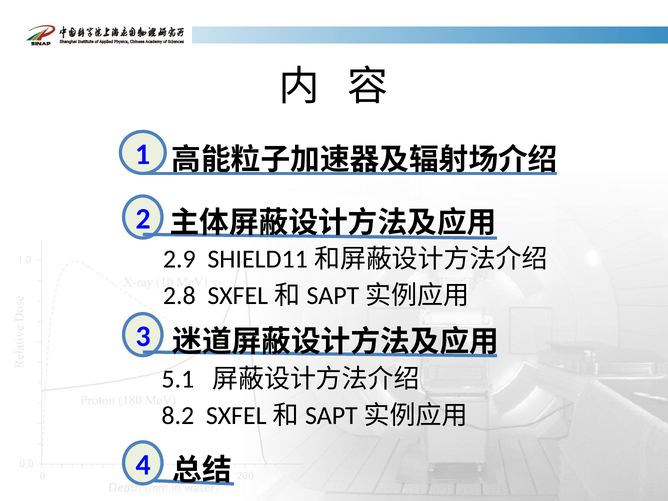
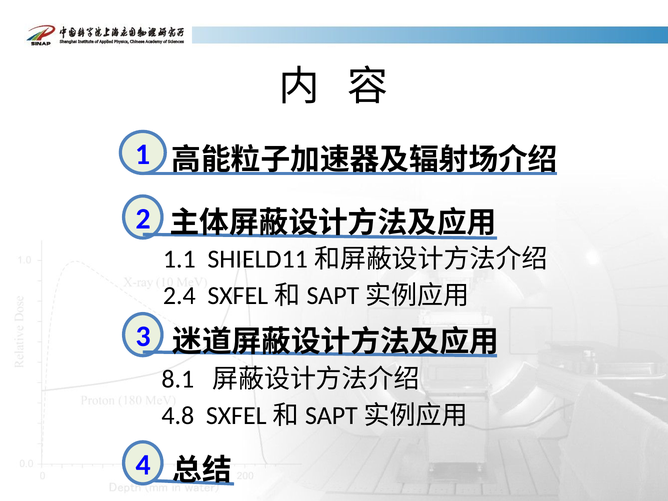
2.9: 2.9 -> 1.1
2.8: 2.8 -> 2.4
5.1: 5.1 -> 8.1
8.2: 8.2 -> 4.8
